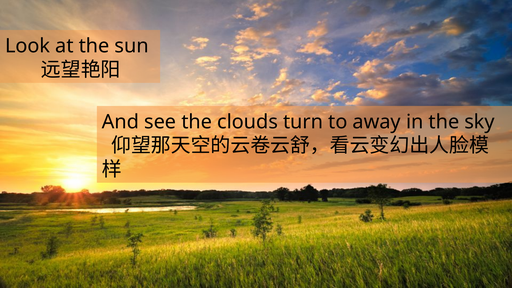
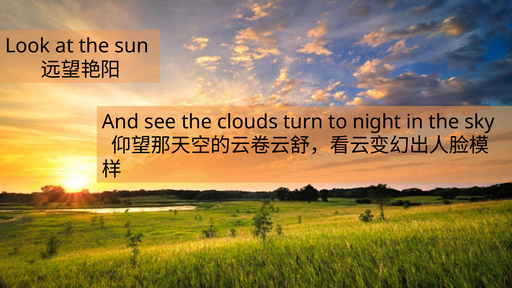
away: away -> night
